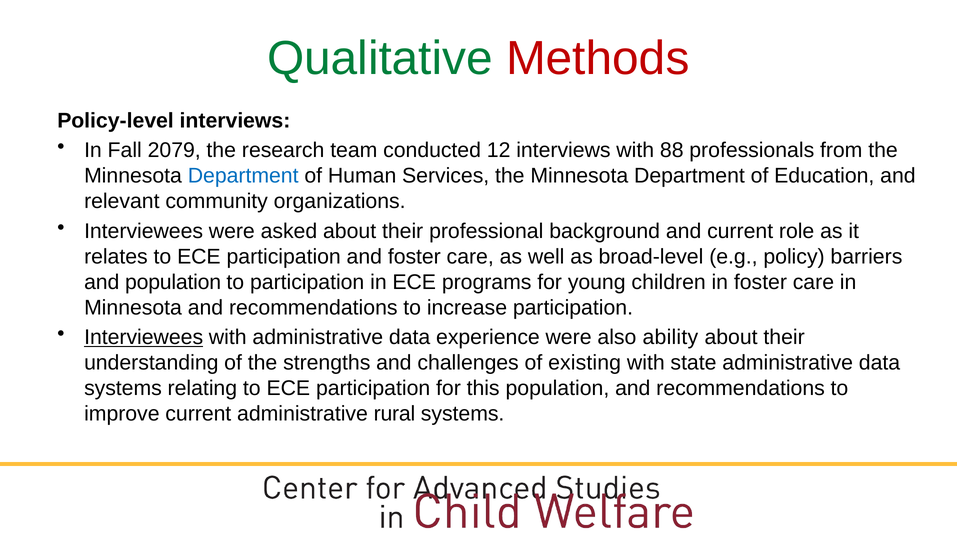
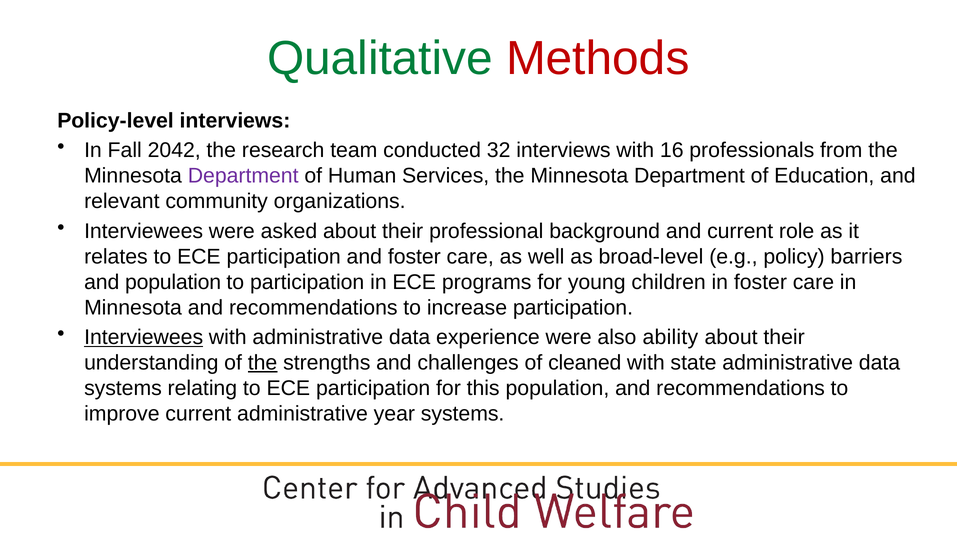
2079: 2079 -> 2042
12: 12 -> 32
88: 88 -> 16
Department at (243, 176) colour: blue -> purple
the at (263, 363) underline: none -> present
existing: existing -> cleaned
rural: rural -> year
